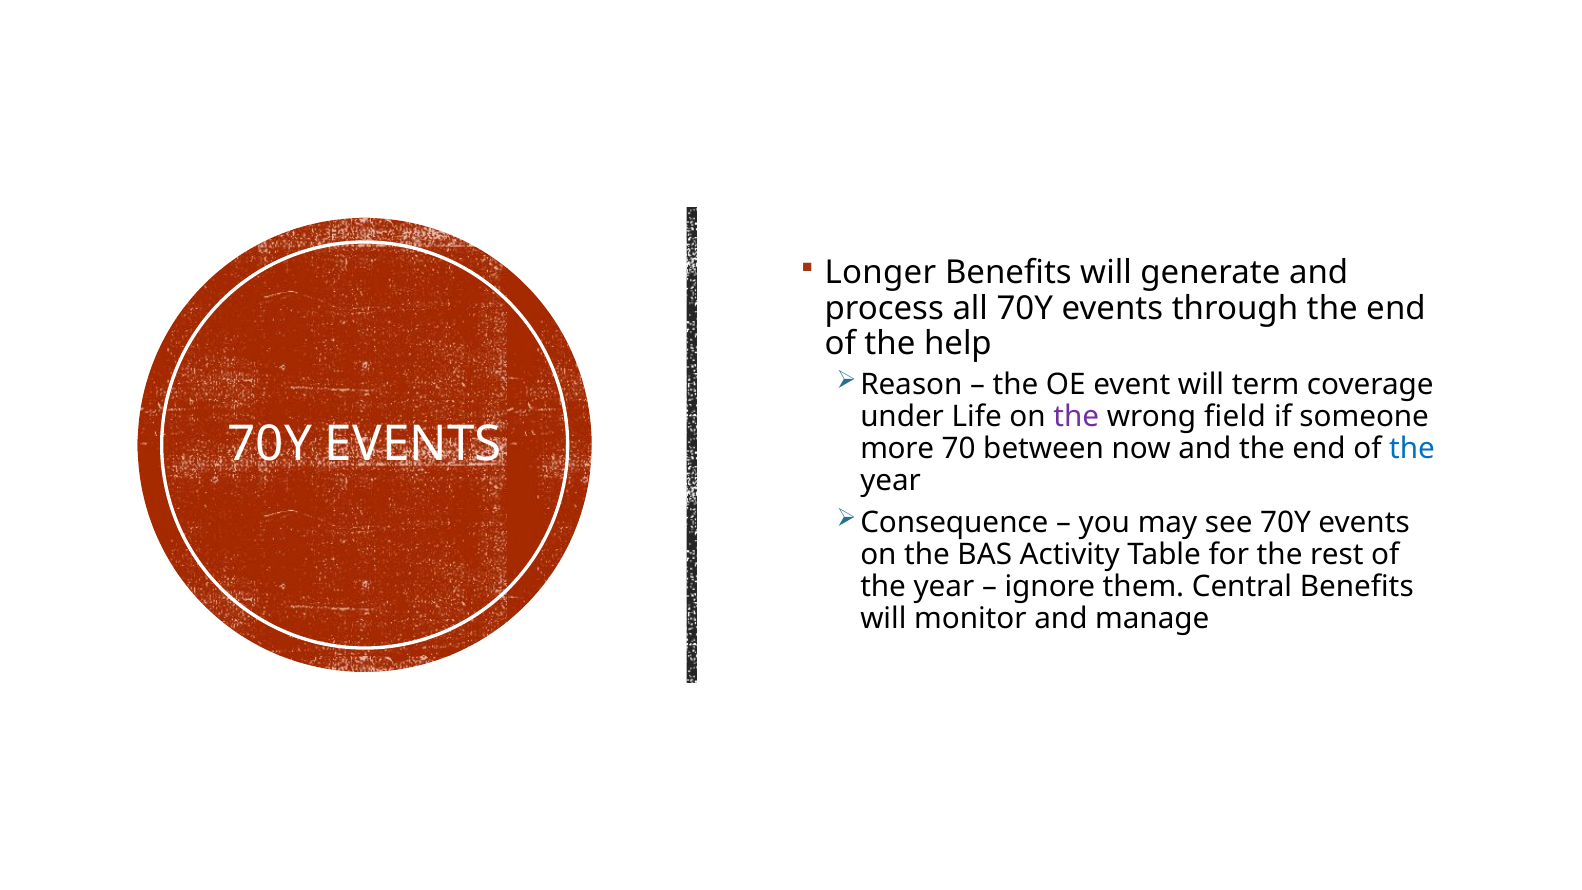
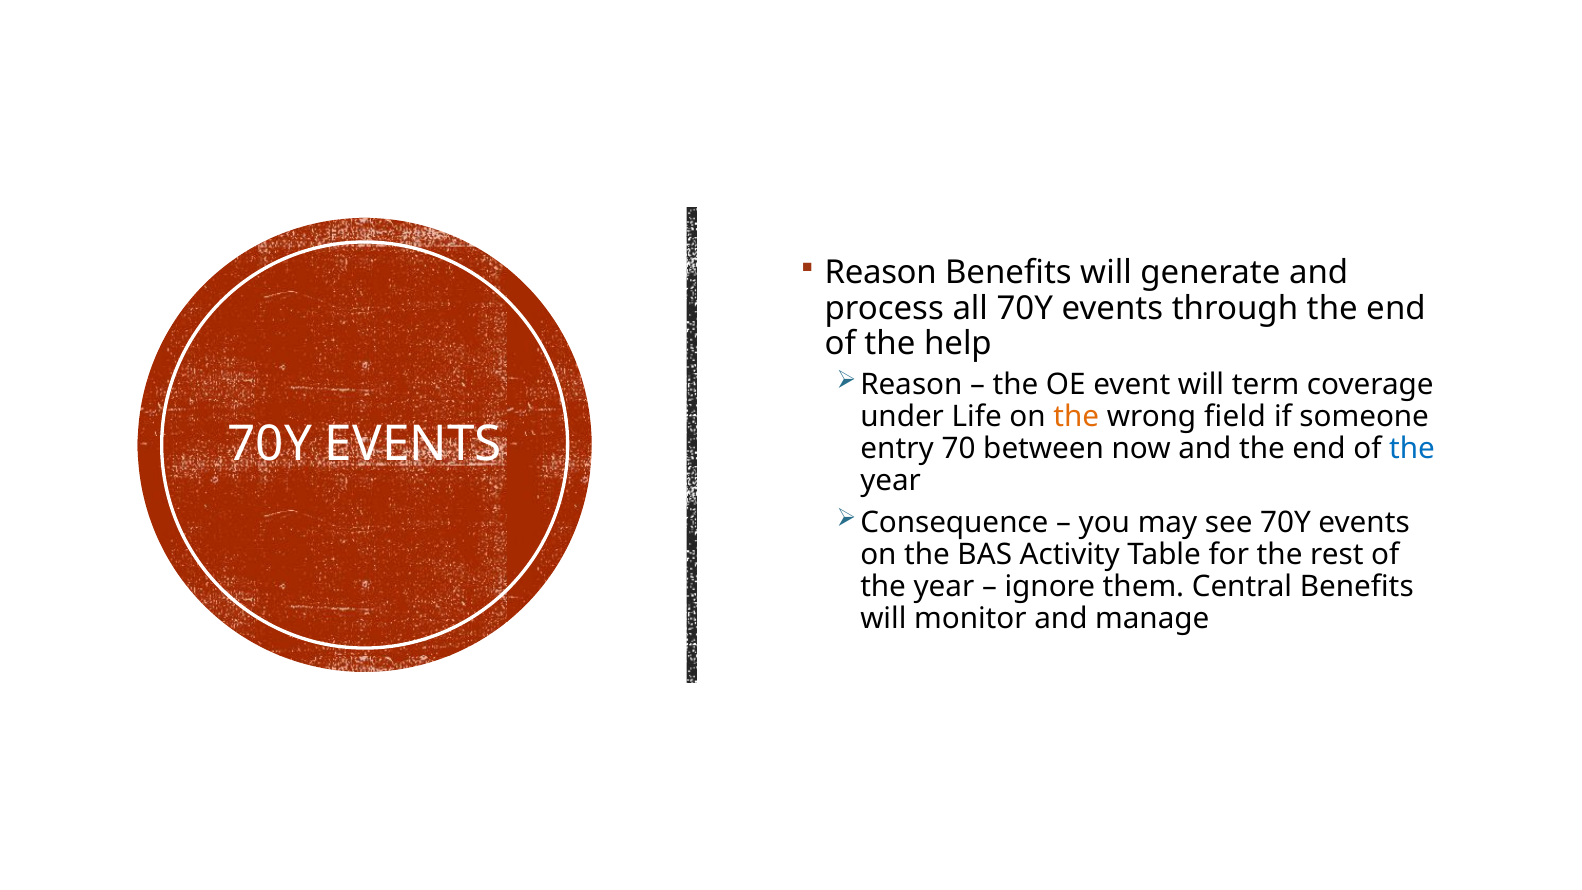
Longer at (880, 273): Longer -> Reason
the at (1076, 416) colour: purple -> orange
more: more -> entry
